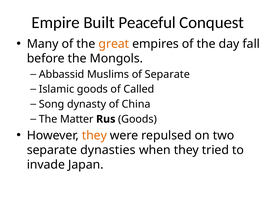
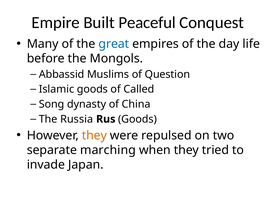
great colour: orange -> blue
fall: fall -> life
of Separate: Separate -> Question
Matter: Matter -> Russia
dynasties: dynasties -> marching
